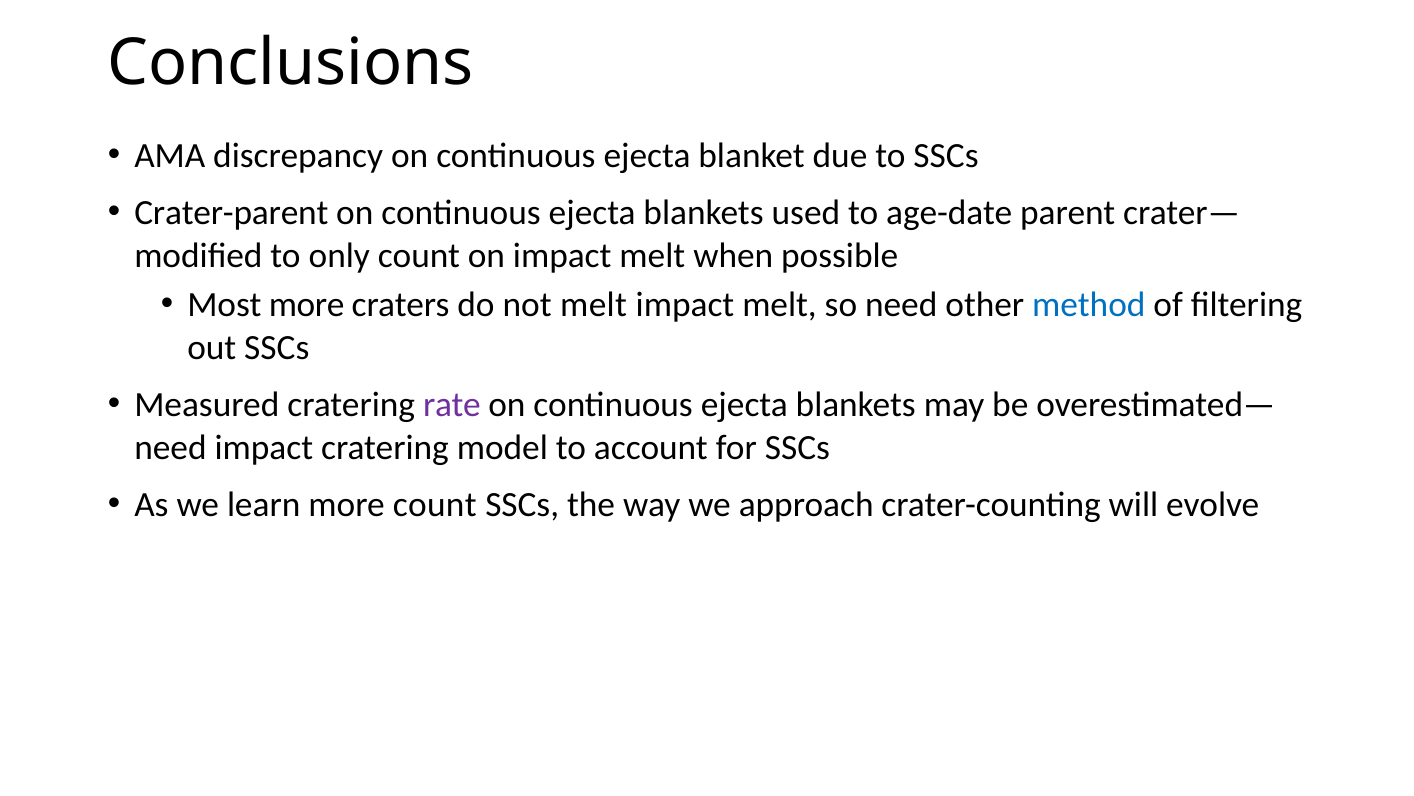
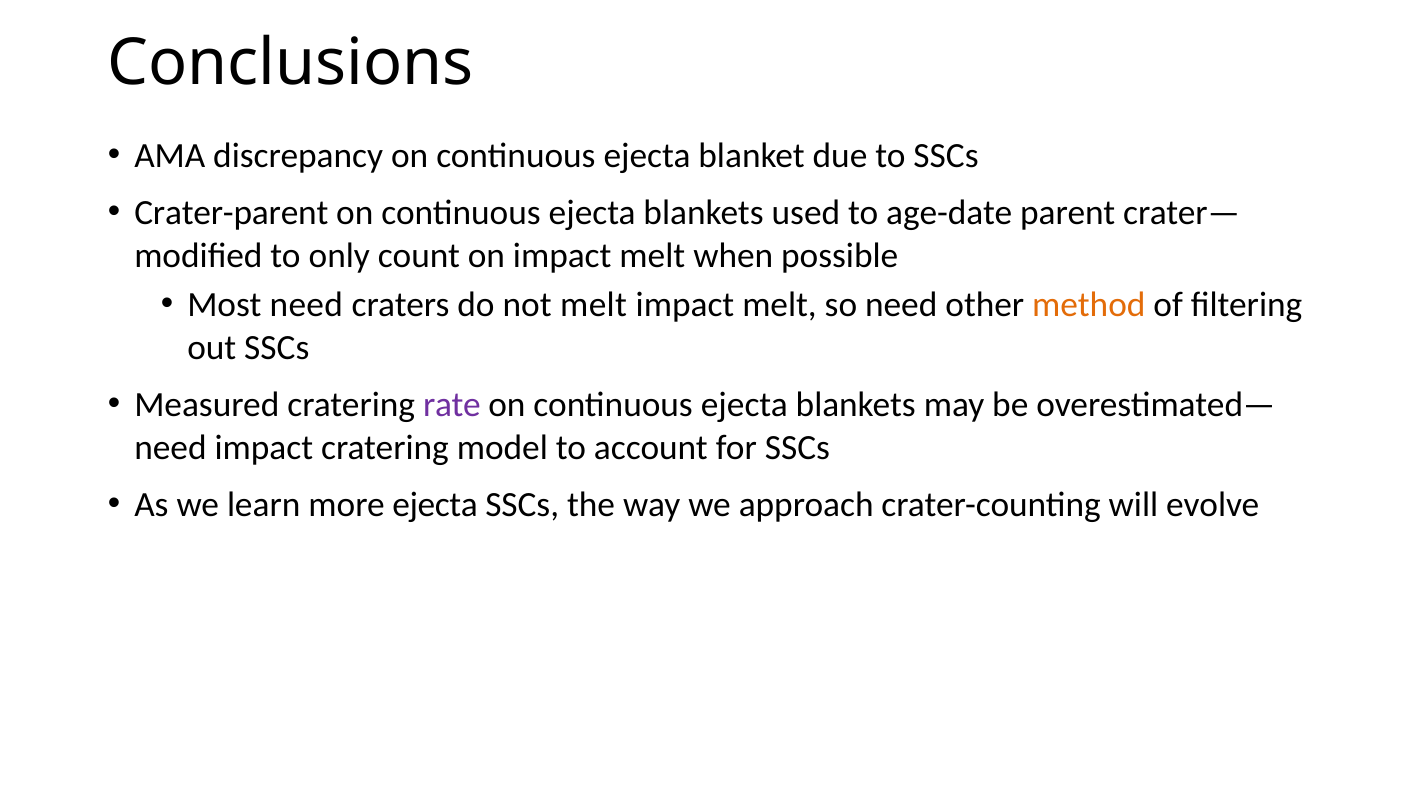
Most more: more -> need
method colour: blue -> orange
more count: count -> ejecta
